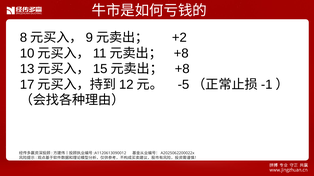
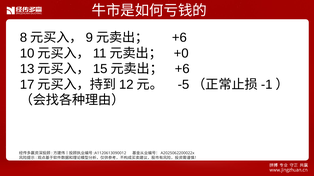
+2 at (179, 38): +2 -> +6
+8 at (181, 53): +8 -> +0
+8 at (182, 69): +8 -> +6
